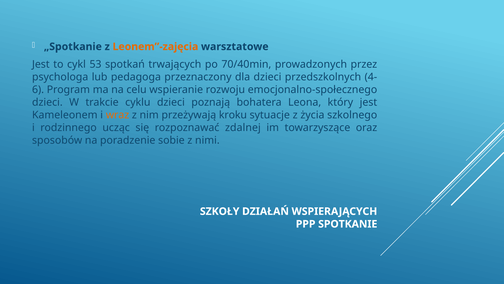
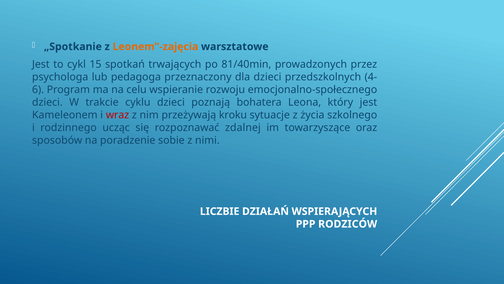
53: 53 -> 15
70/40min: 70/40min -> 81/40min
wraz colour: orange -> red
SZKOŁY: SZKOŁY -> LICZBIE
SPOTKANIE: SPOTKANIE -> RODZICÓW
